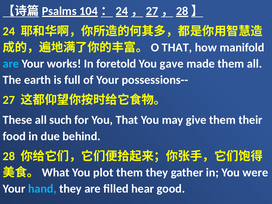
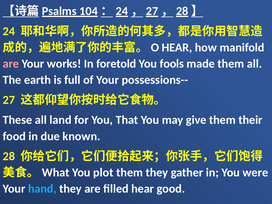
THAT at (177, 47): THAT -> HEAR
are at (11, 64) colour: light blue -> pink
gave: gave -> fools
such: such -> land
behind: behind -> known
